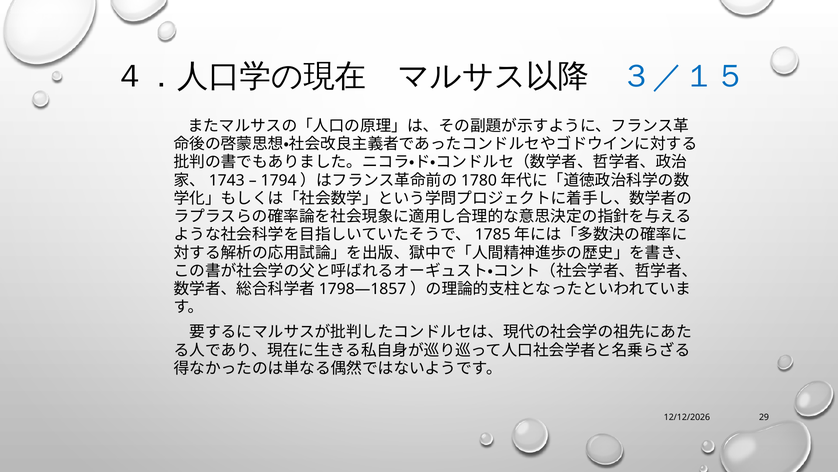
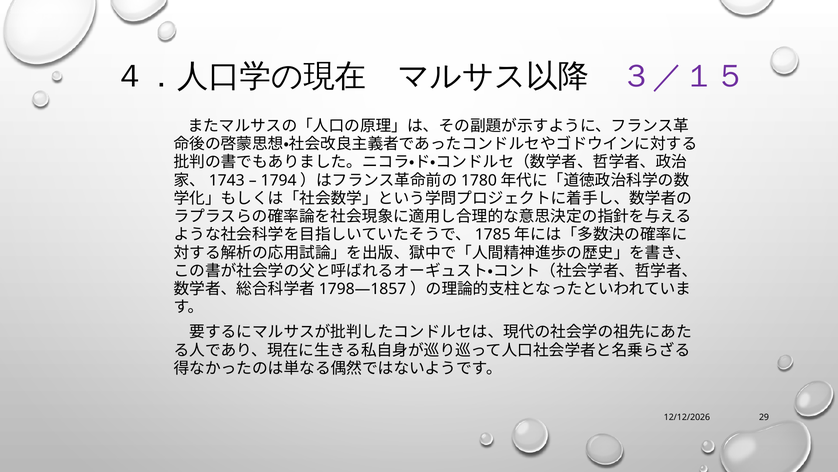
３／１５ colour: blue -> purple
